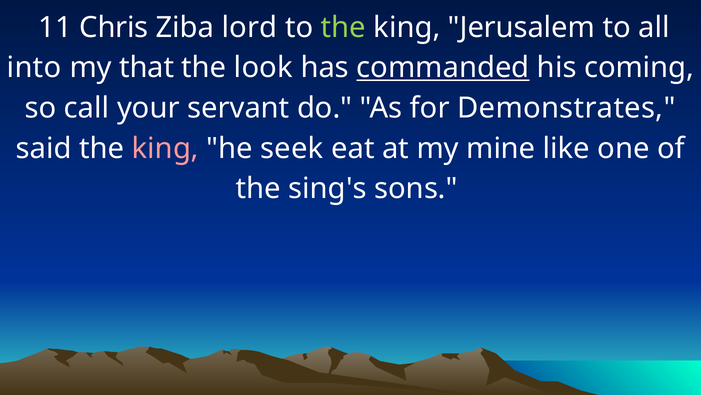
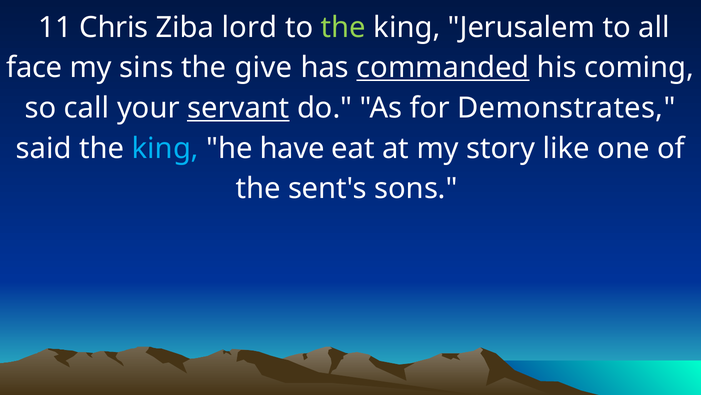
into: into -> face
that: that -> sins
look: look -> give
servant underline: none -> present
king at (165, 148) colour: pink -> light blue
seek: seek -> have
mine: mine -> story
sing's: sing's -> sent's
